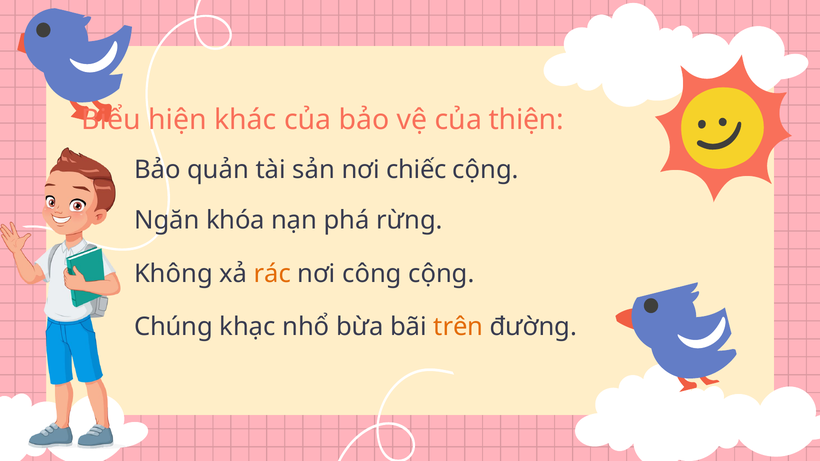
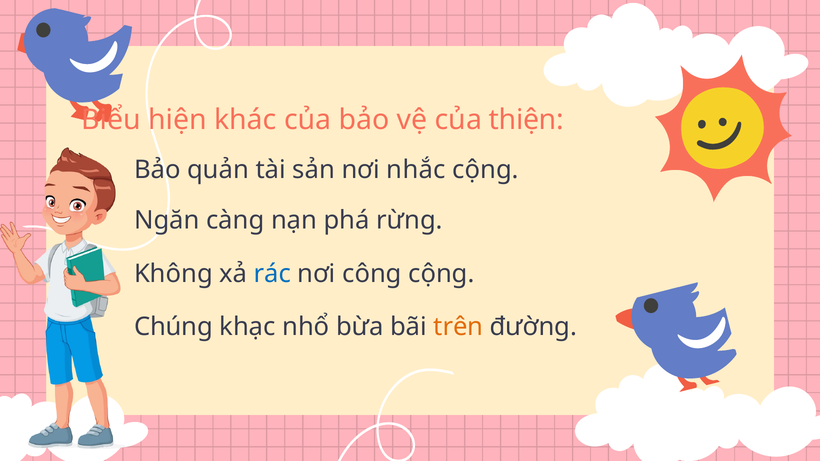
chiếc: chiếc -> nhắc
khóa: khóa -> càng
rác colour: orange -> blue
